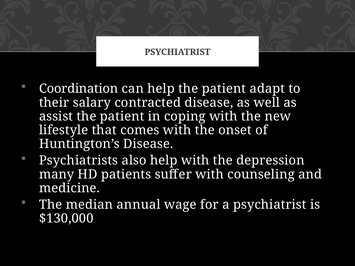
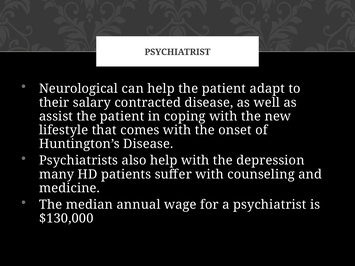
Coordination: Coordination -> Neurological
